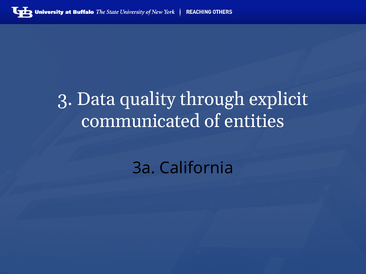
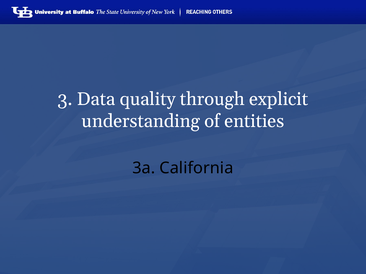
communicated: communicated -> understanding
